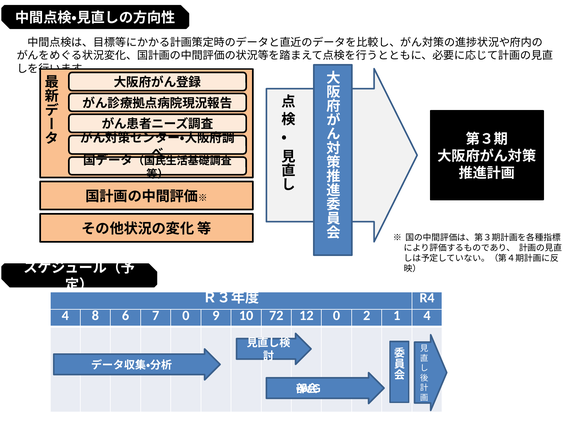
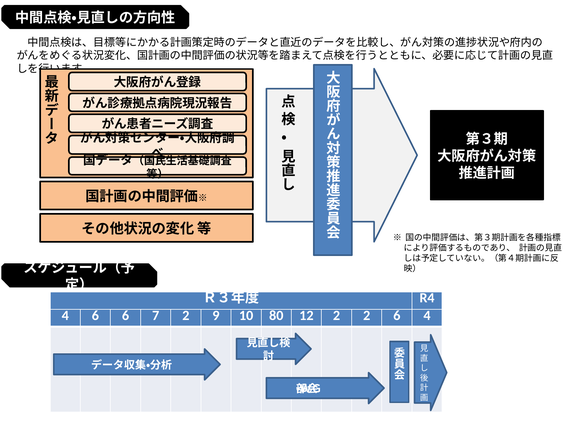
4 8: 8 -> 6
7 0: 0 -> 2
72: 72 -> 80
12 0: 0 -> 2
2 1: 1 -> 6
